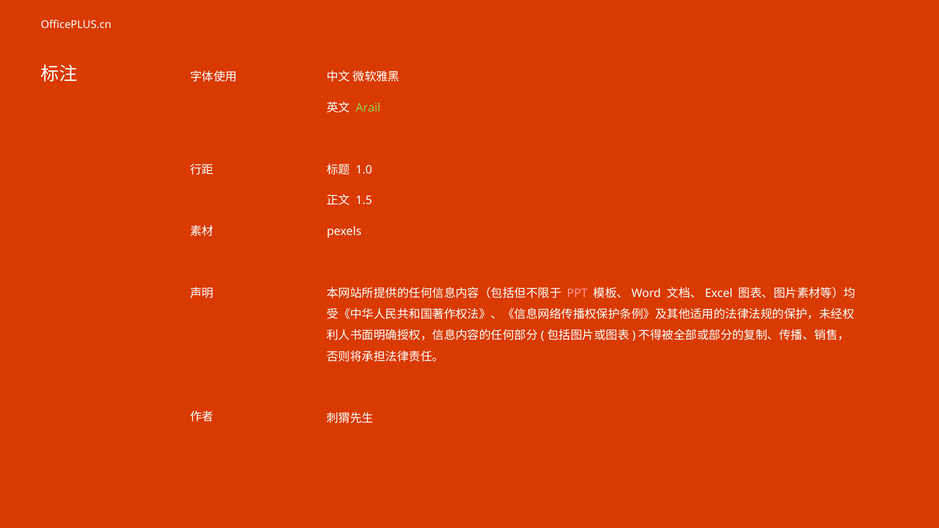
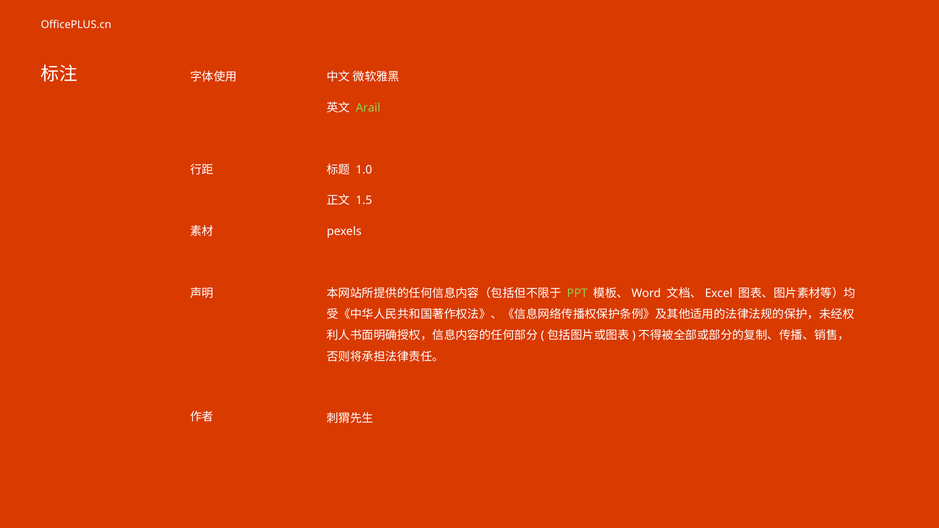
PPT colour: pink -> light green
